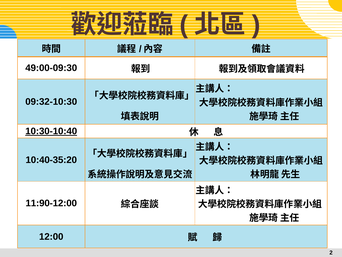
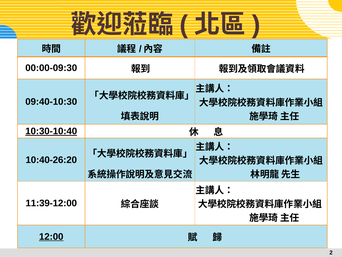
49:00-09:30: 49:00-09:30 -> 00:00-09:30
09:32-10:30: 09:32-10:30 -> 09:40-10:30
10:40-35:20: 10:40-35:20 -> 10:40-26:20
11:90-12:00: 11:90-12:00 -> 11:39-12:00
12:00 underline: none -> present
